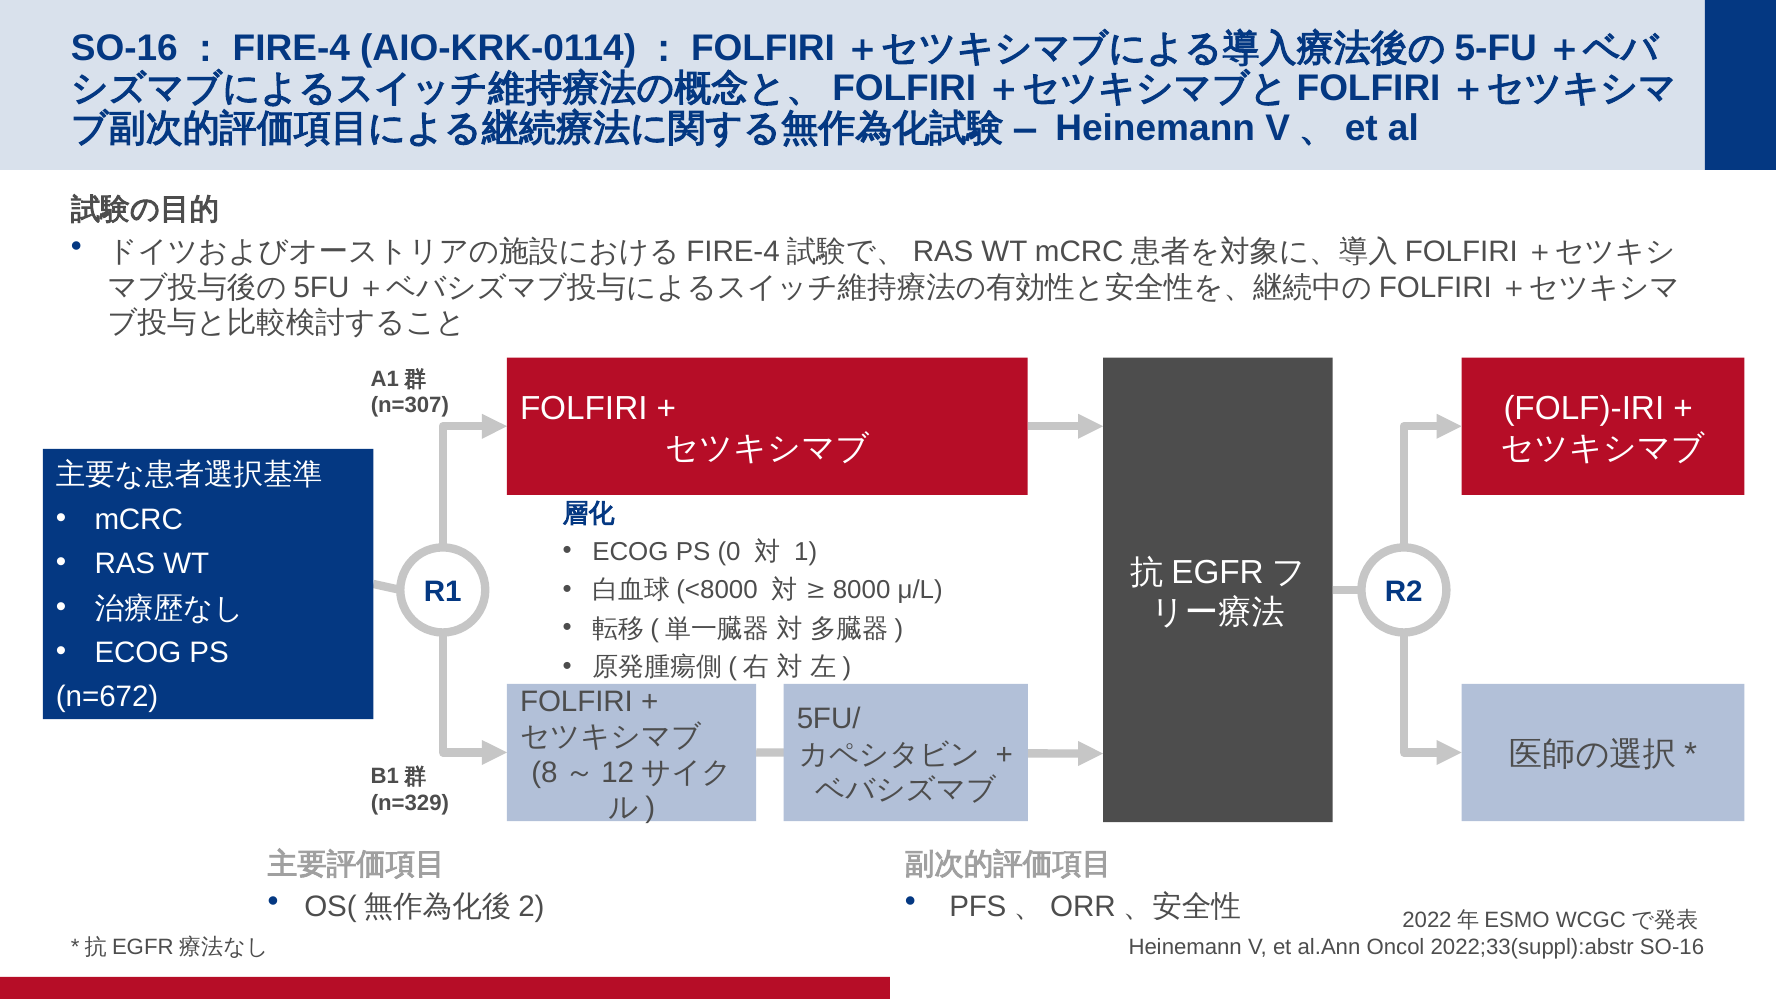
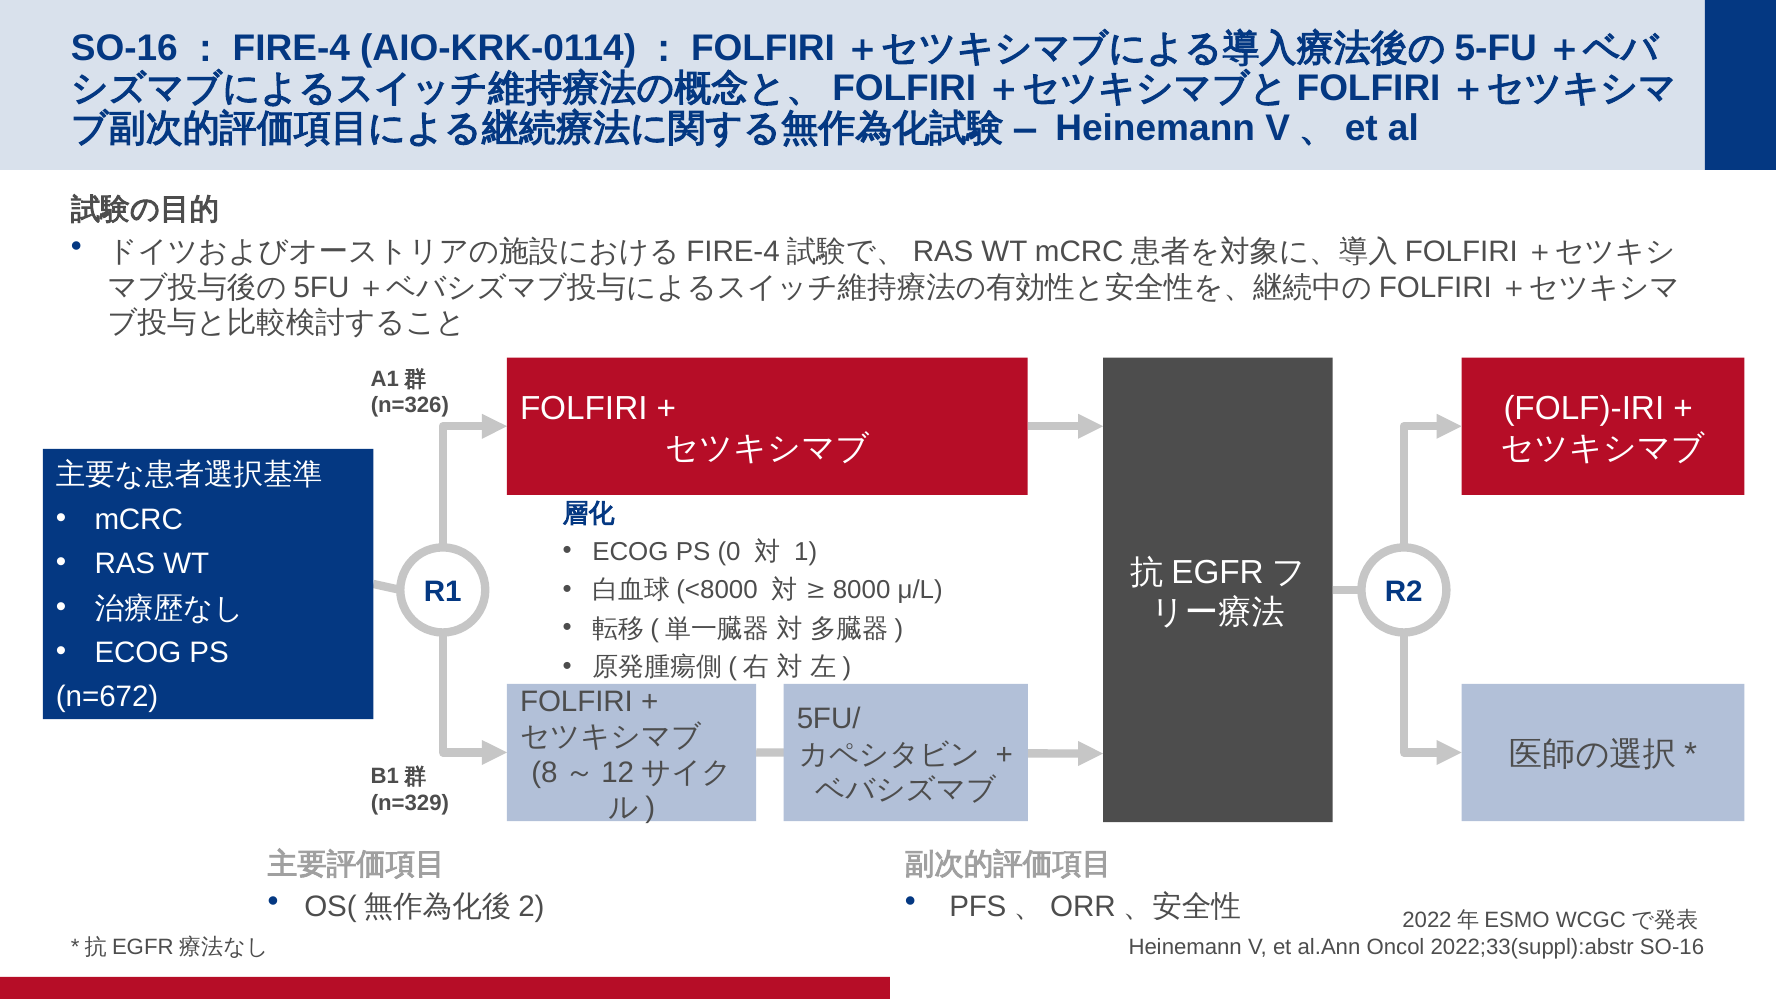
n=307: n=307 -> n=326
